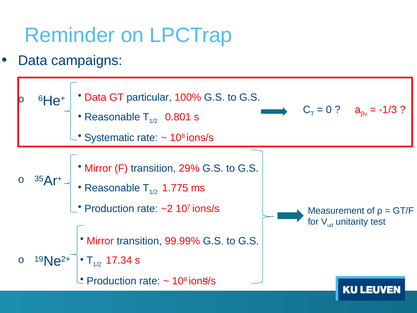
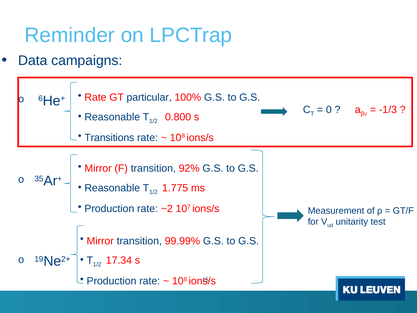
Data at (95, 97): Data -> Rate
0.801: 0.801 -> 0.800
Systematic: Systematic -> Transitions
29%: 29% -> 92%
